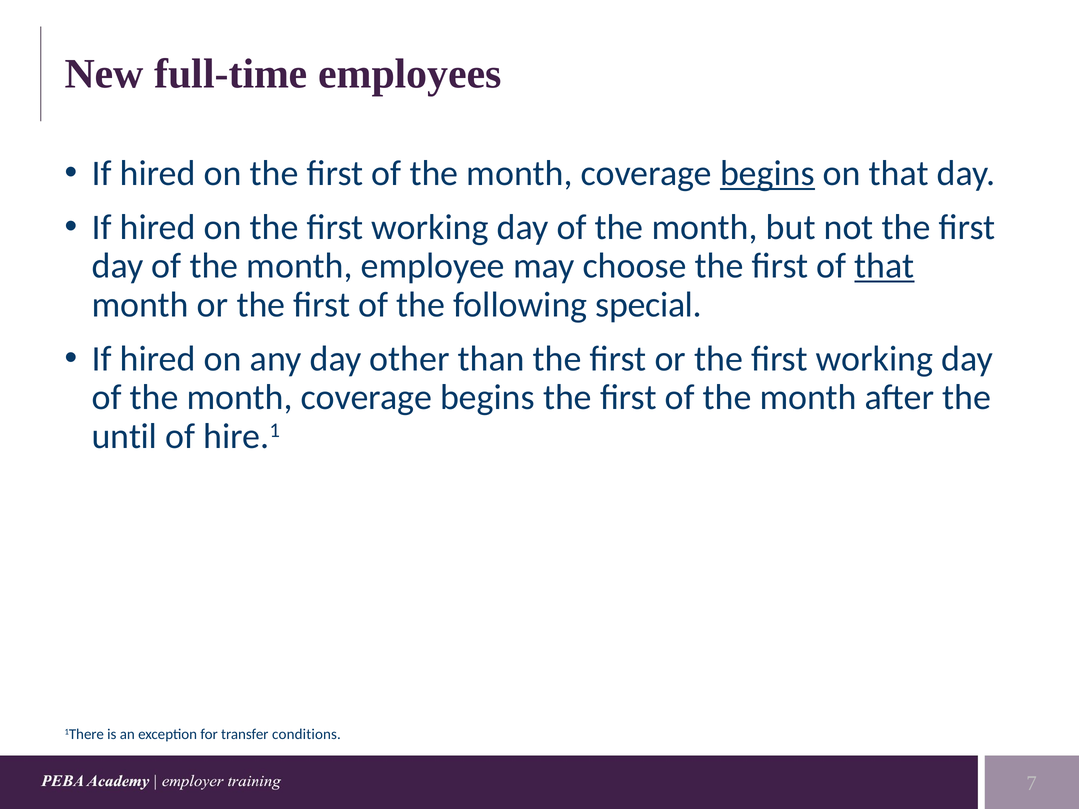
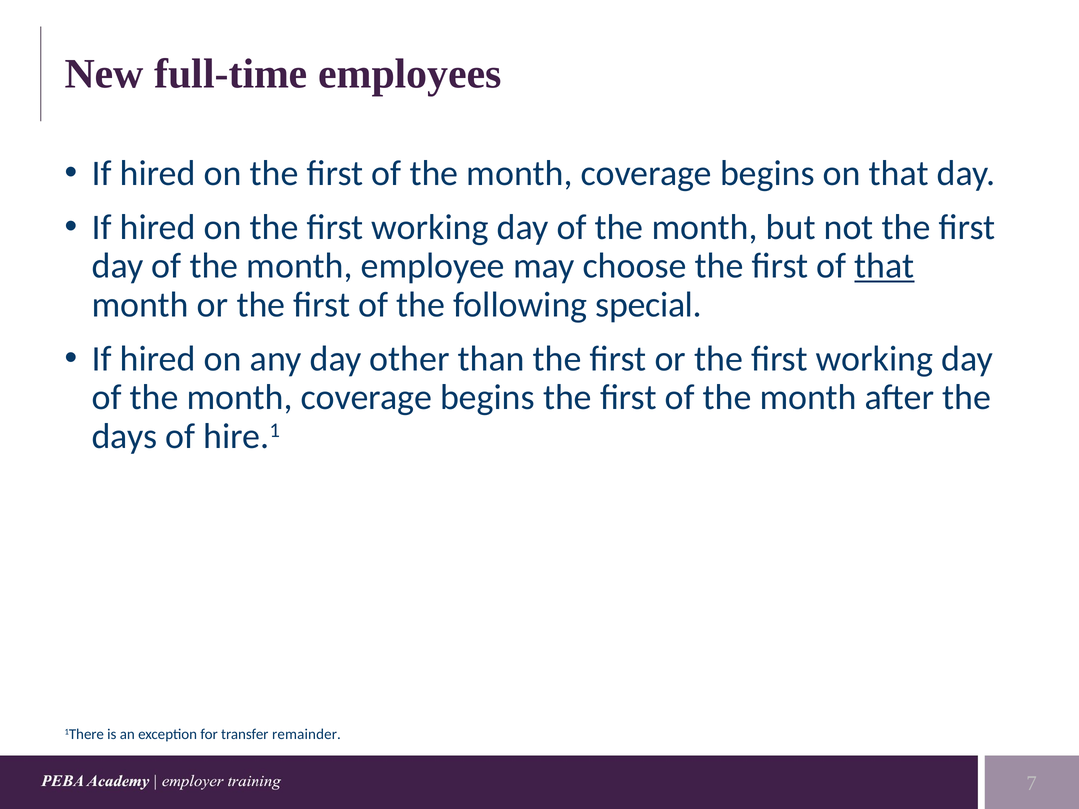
begins at (767, 174) underline: present -> none
until: until -> days
conditions: conditions -> remainder
